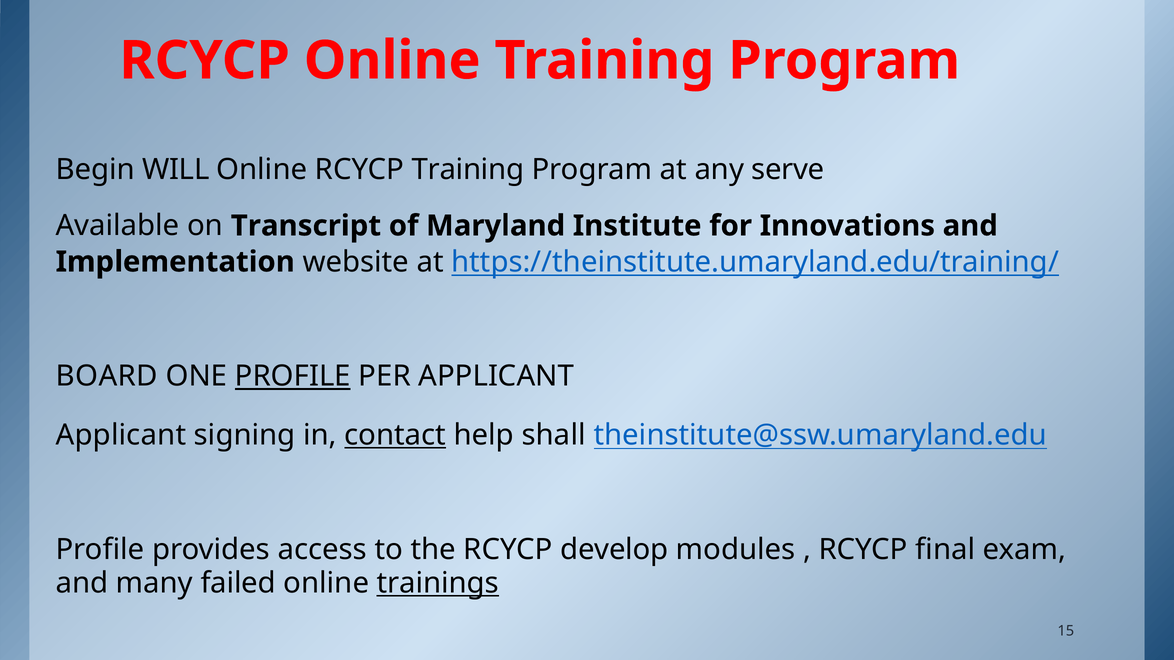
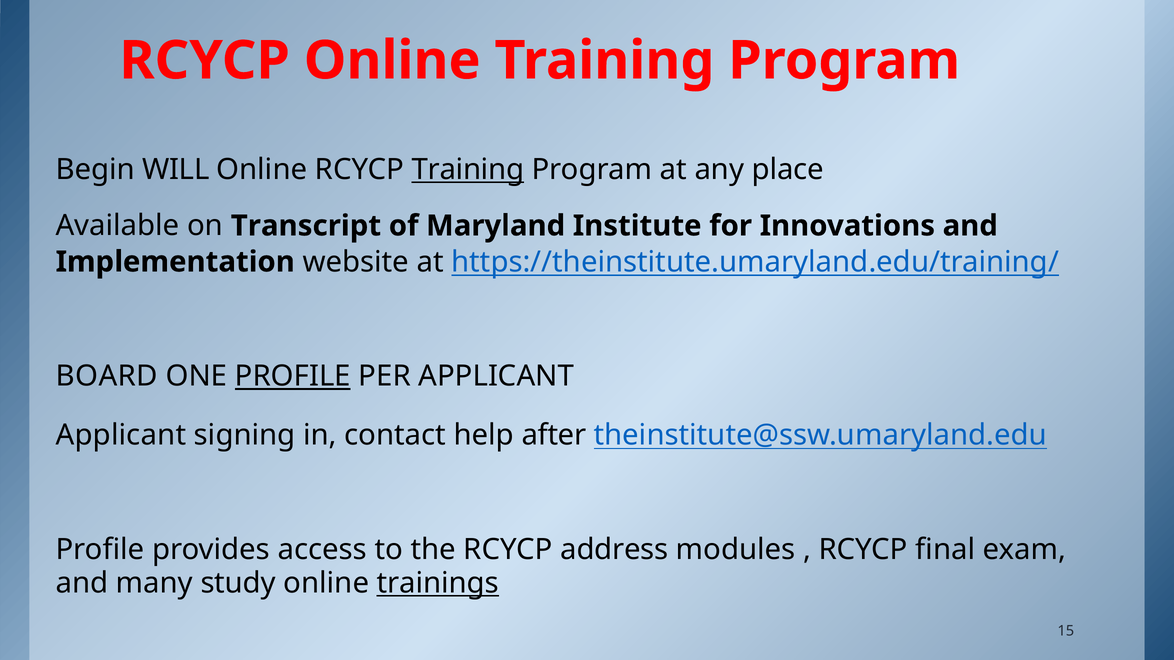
Training at (468, 170) underline: none -> present
serve: serve -> place
contact underline: present -> none
shall: shall -> after
develop: develop -> address
failed: failed -> study
